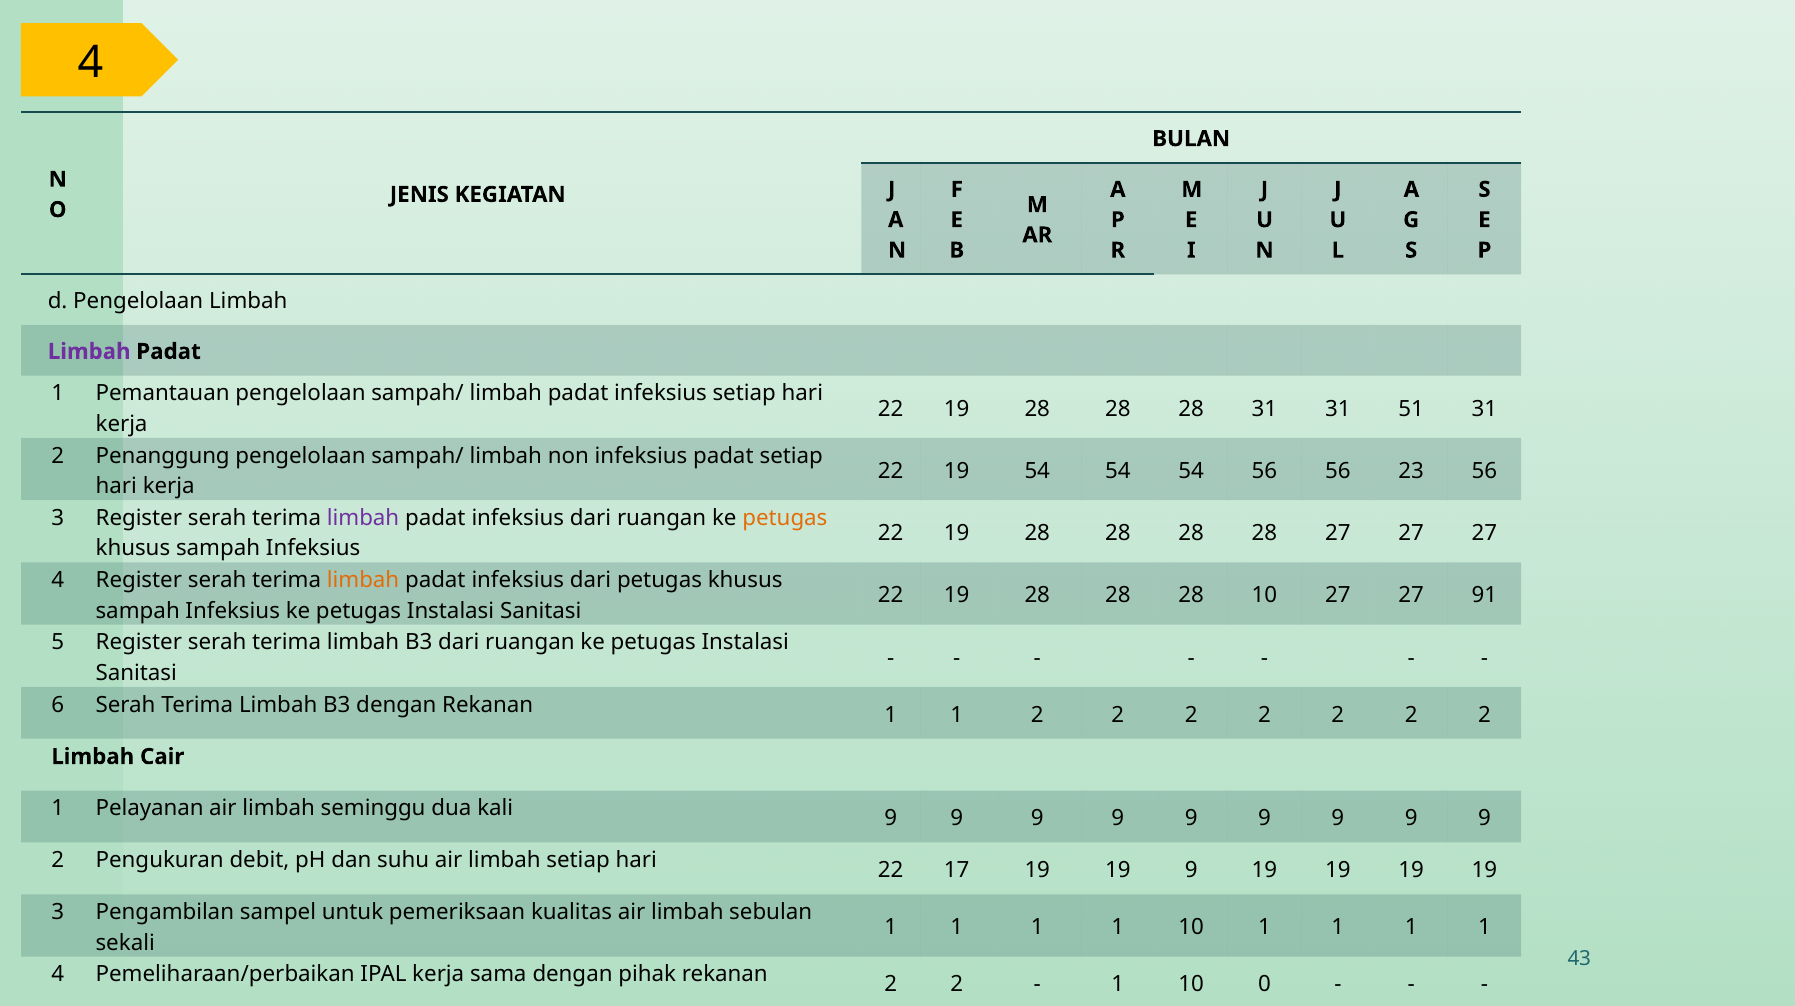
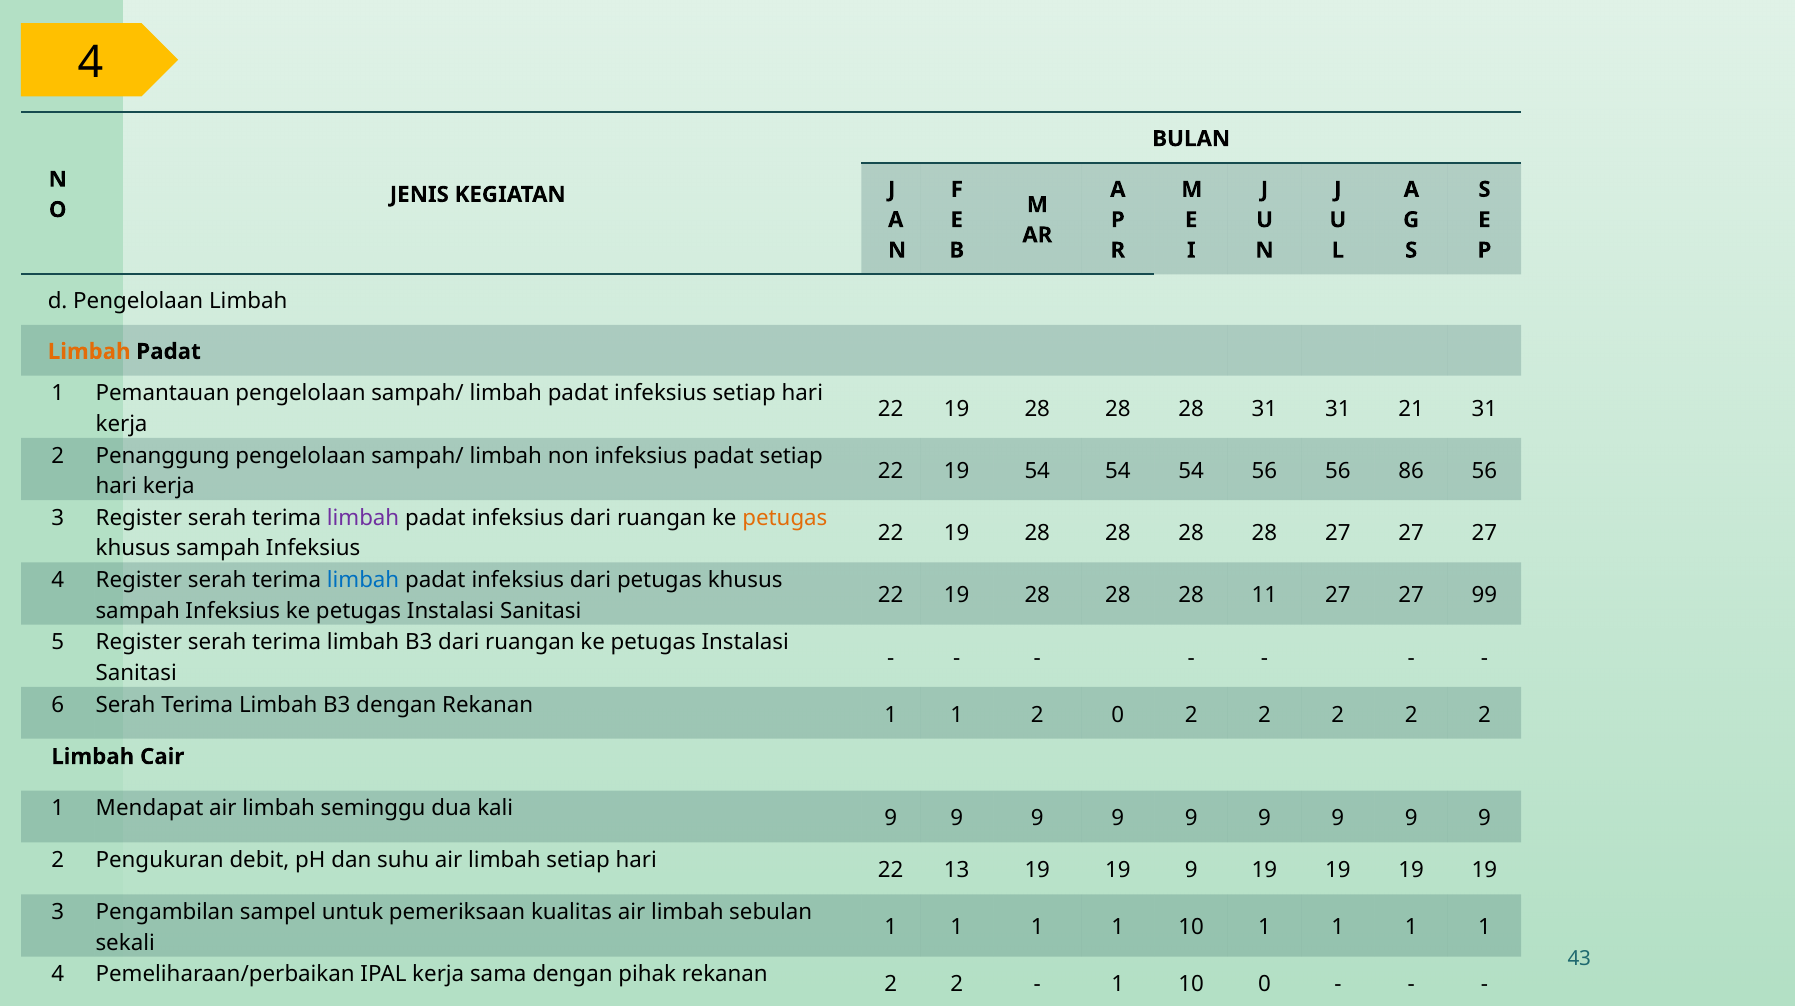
Limbah at (89, 351) colour: purple -> orange
51: 51 -> 21
23: 23 -> 86
limbah at (363, 580) colour: orange -> blue
28 10: 10 -> 11
91: 91 -> 99
1 2 2: 2 -> 0
Pelayanan: Pelayanan -> Mendapat
17: 17 -> 13
